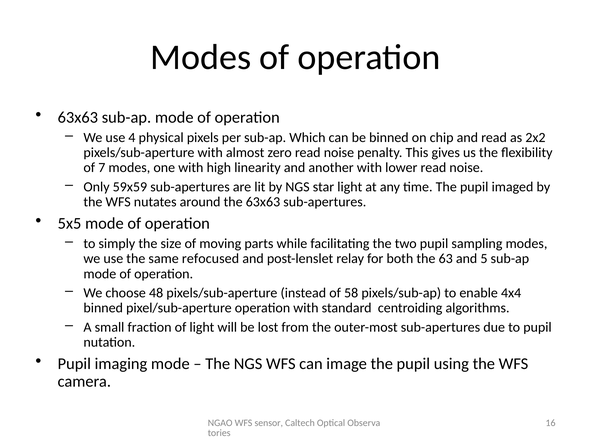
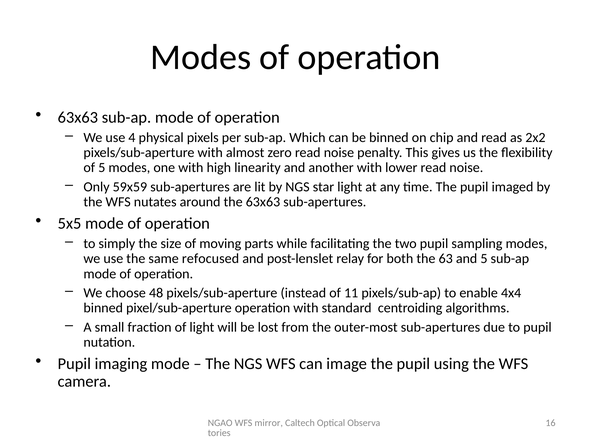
of 7: 7 -> 5
58: 58 -> 11
sensor: sensor -> mirror
